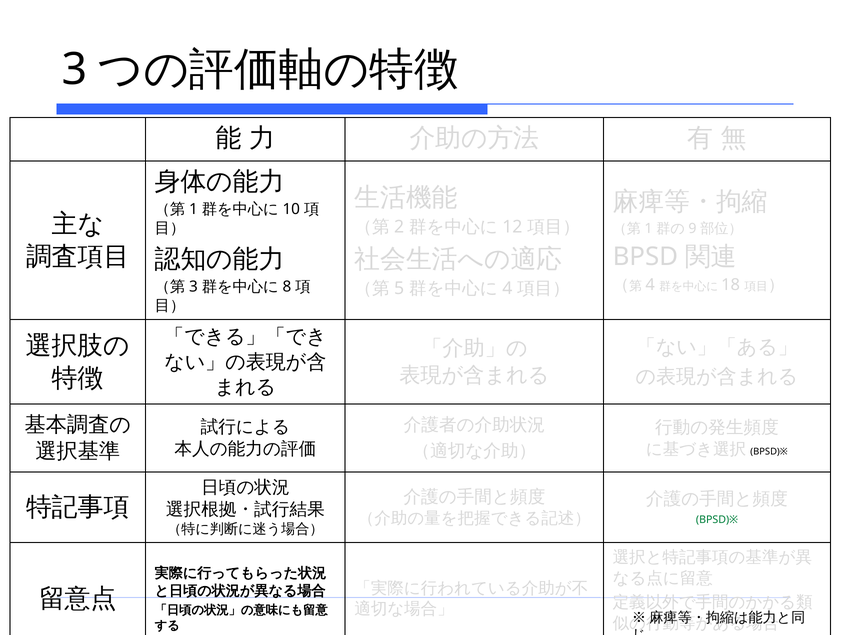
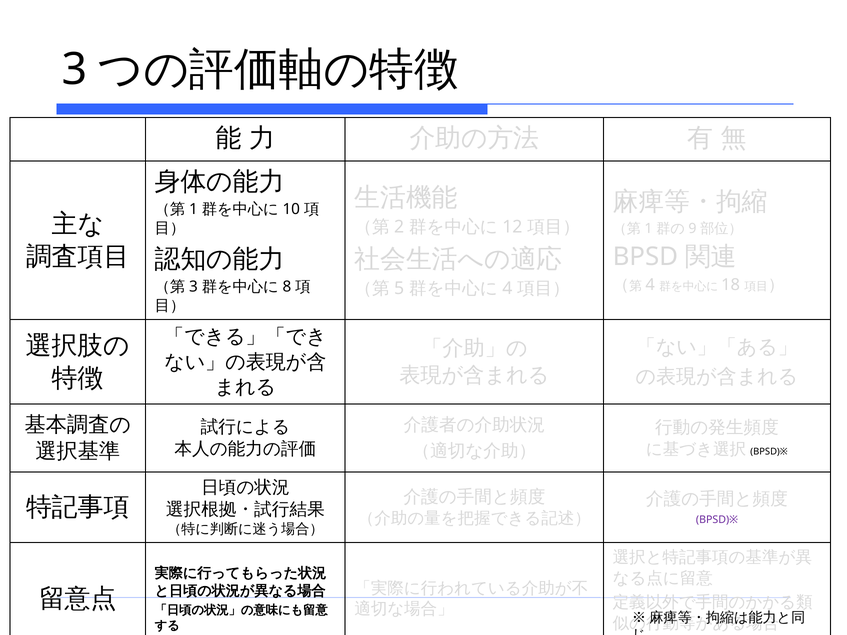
BPSD)※ at (717, 520) colour: green -> purple
